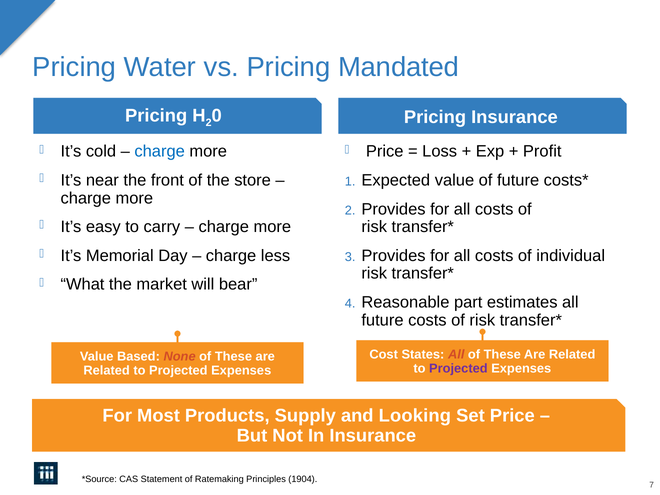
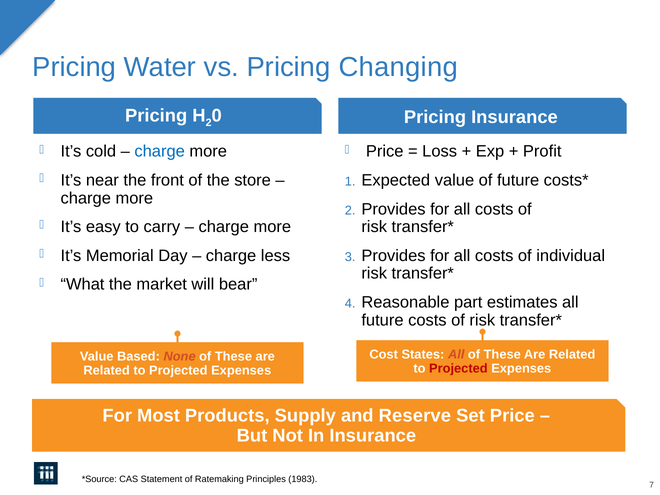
Mandated: Mandated -> Changing
Projected at (458, 368) colour: purple -> red
Looking: Looking -> Reserve
1904: 1904 -> 1983
